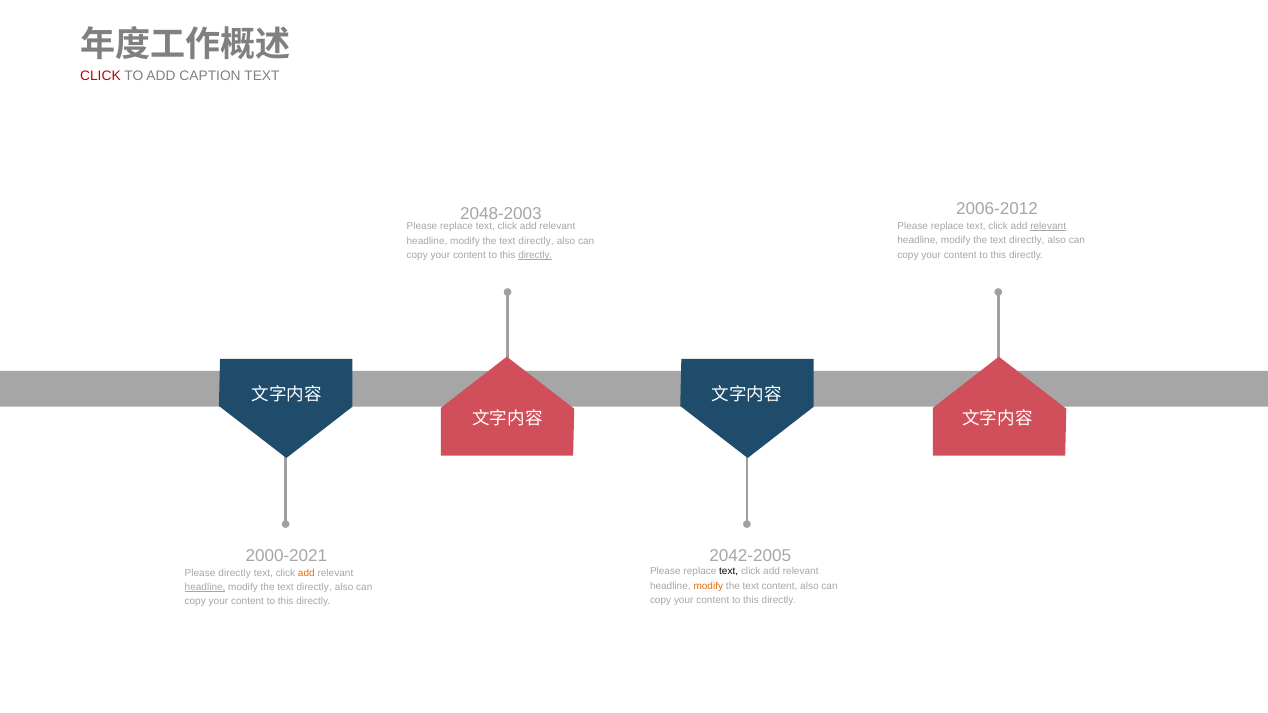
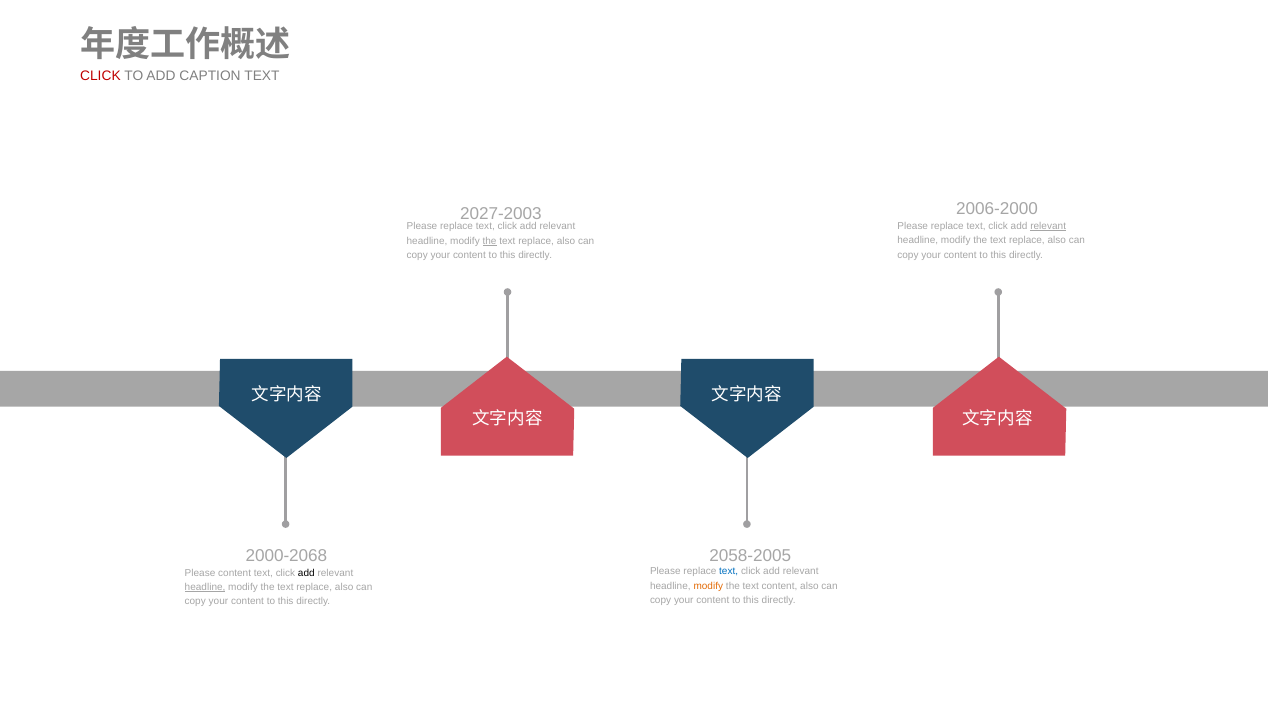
2006-2012: 2006-2012 -> 2006-2000
2048-2003: 2048-2003 -> 2027-2003
directly at (1027, 241): directly -> replace
the at (490, 241) underline: none -> present
directly at (536, 241): directly -> replace
directly at (535, 255) underline: present -> none
2000-2021: 2000-2021 -> 2000-2068
2042-2005: 2042-2005 -> 2058-2005
text at (729, 572) colour: black -> blue
Please directly: directly -> content
add at (306, 573) colour: orange -> black
directly at (314, 587): directly -> replace
